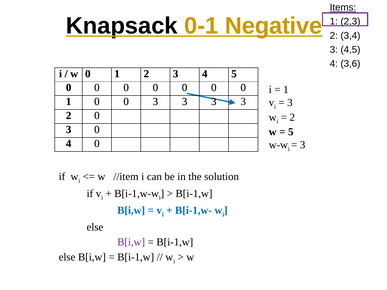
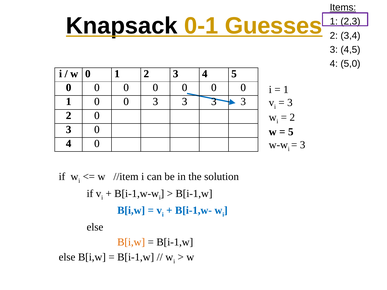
Negative: Negative -> Guesses
3,6: 3,6 -> 5,0
B[i,w at (131, 242) colour: purple -> orange
